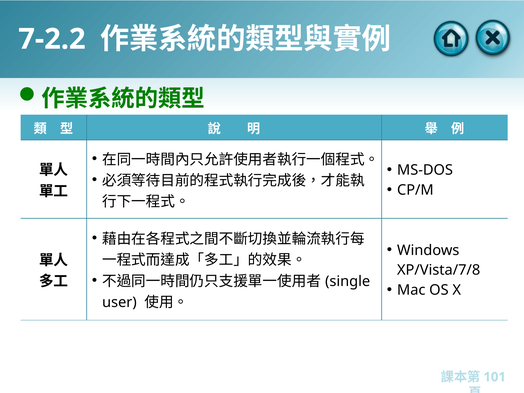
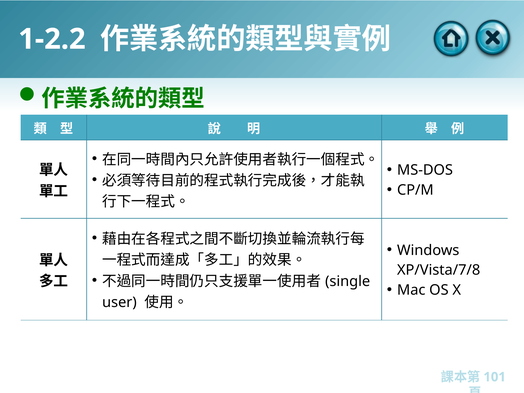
7-2.2: 7-2.2 -> 1-2.2
